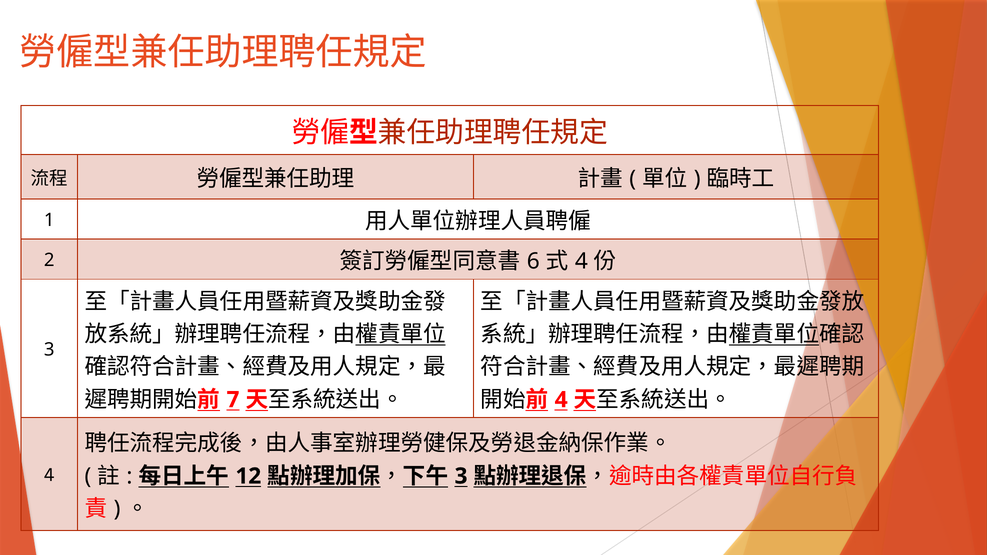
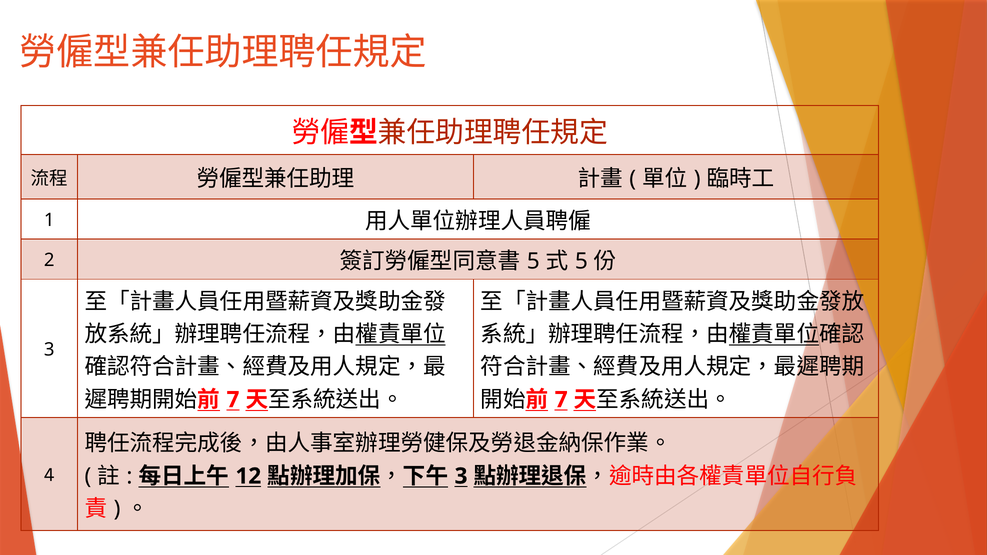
6 at (533, 261): 6 -> 5
4 at (581, 261): 4 -> 5
4 at (561, 400): 4 -> 7
